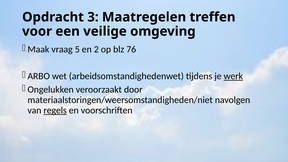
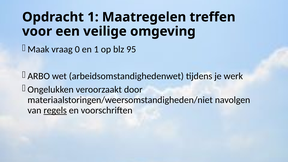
Opdracht 3: 3 -> 1
5: 5 -> 0
en 2: 2 -> 1
76: 76 -> 95
werk underline: present -> none
